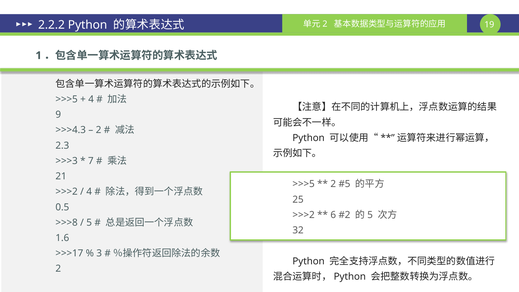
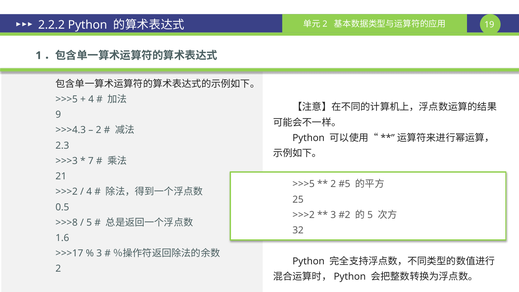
6 at (333, 215): 6 -> 3
